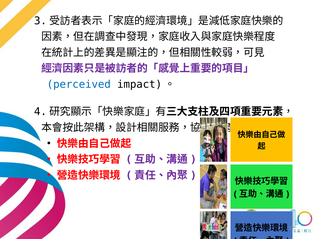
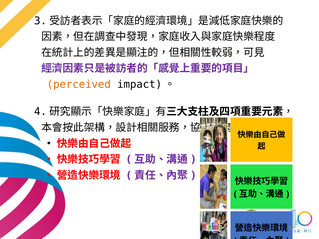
perceived colour: blue -> orange
